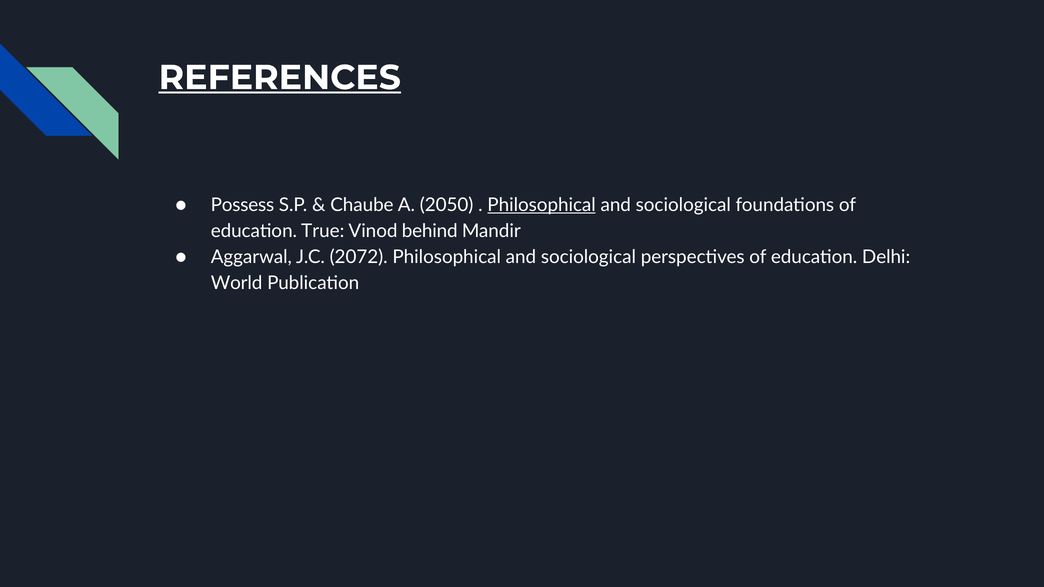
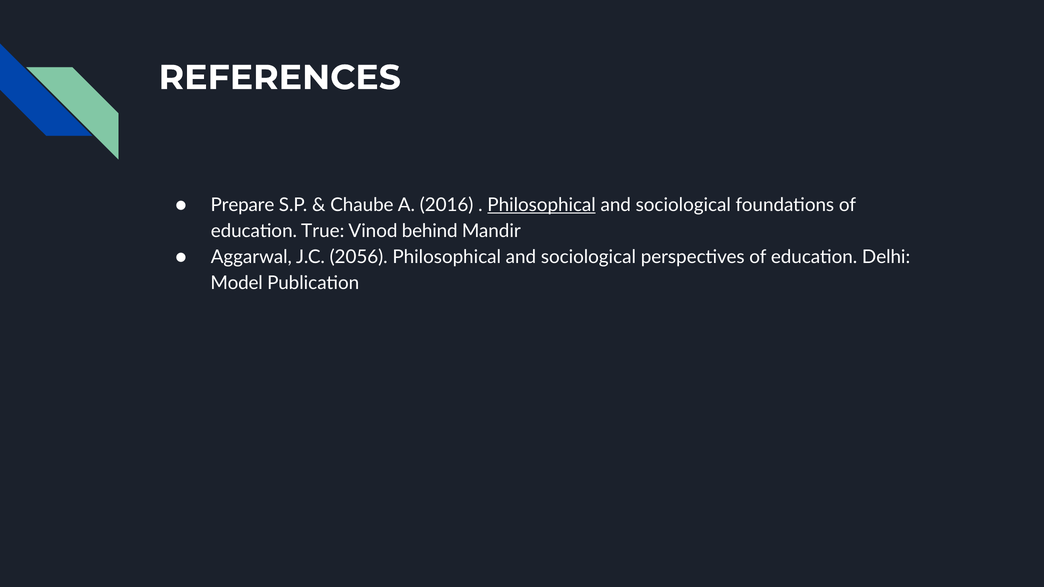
REFERENCES underline: present -> none
Possess: Possess -> Prepare
2050: 2050 -> 2016
2072: 2072 -> 2056
World: World -> Model
